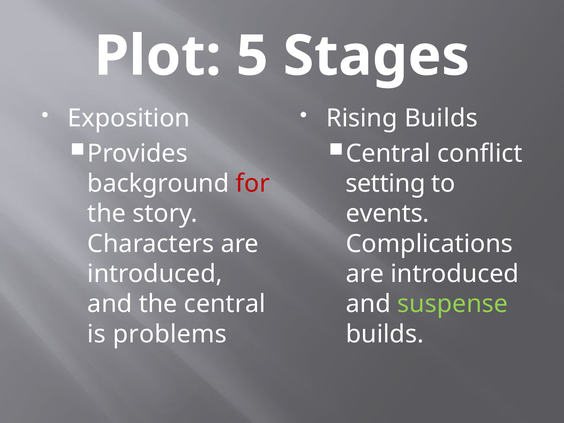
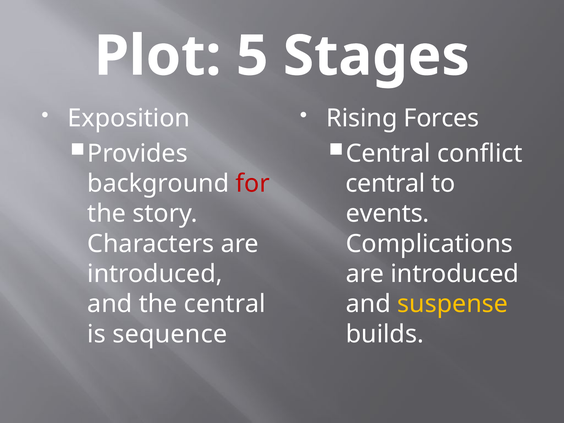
Rising Builds: Builds -> Forces
setting at (385, 184): setting -> central
suspense colour: light green -> yellow
problems: problems -> sequence
